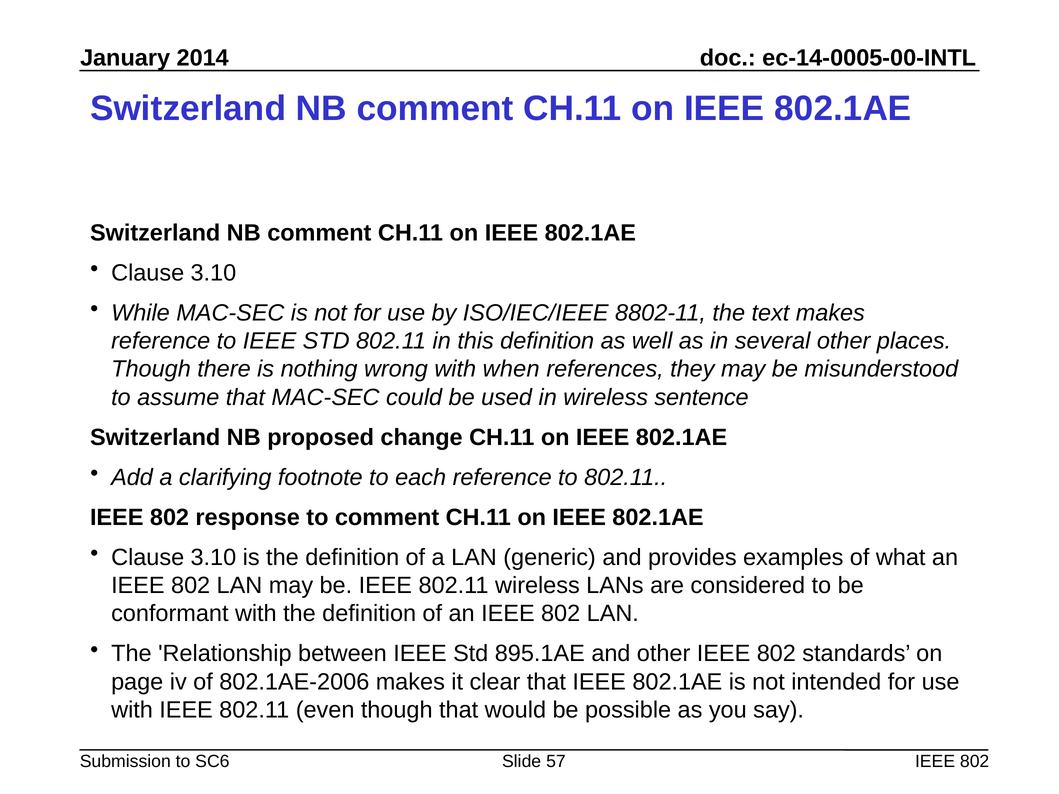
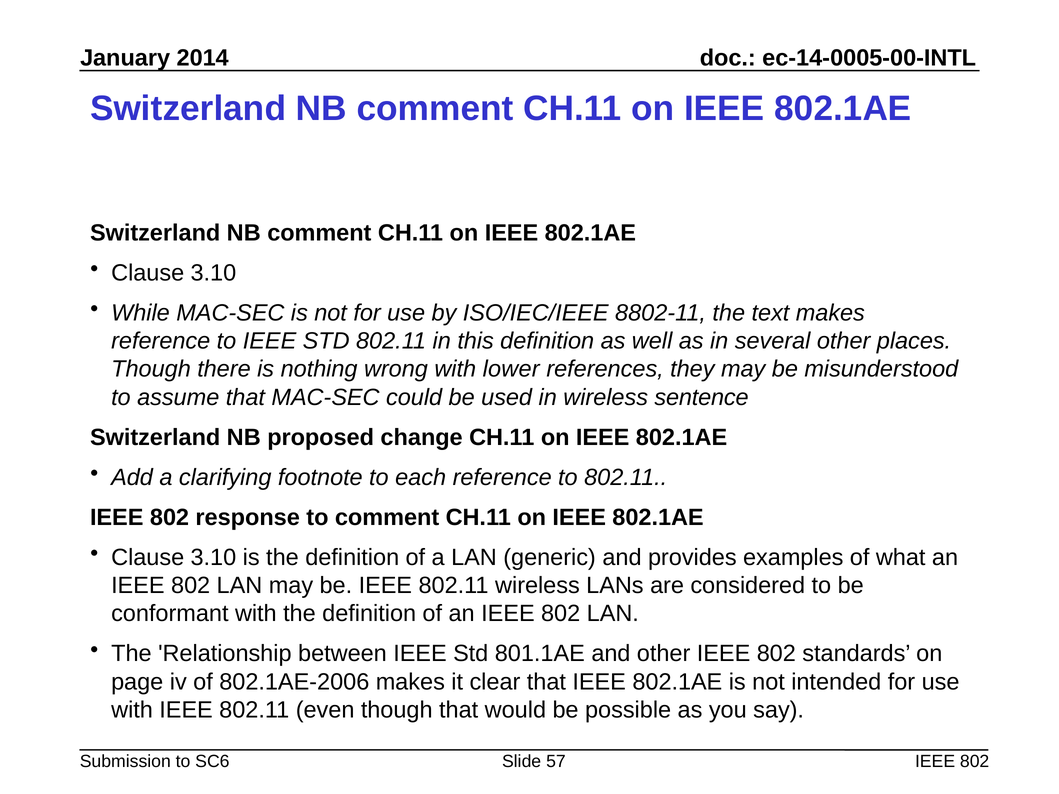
when: when -> lower
895.1AE: 895.1AE -> 801.1AE
